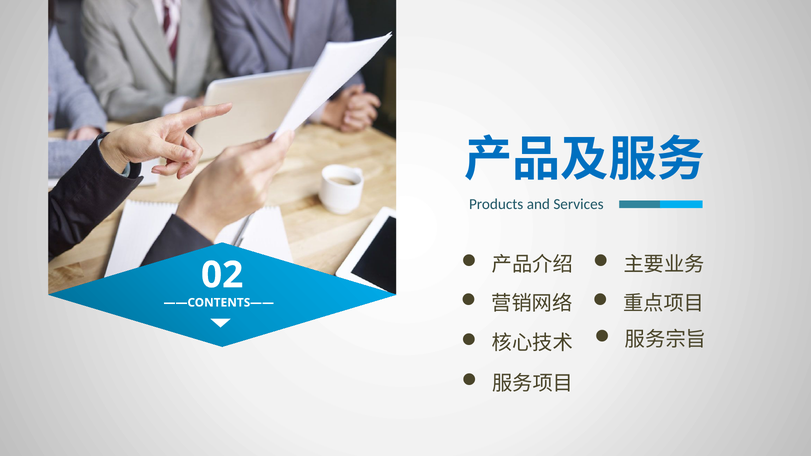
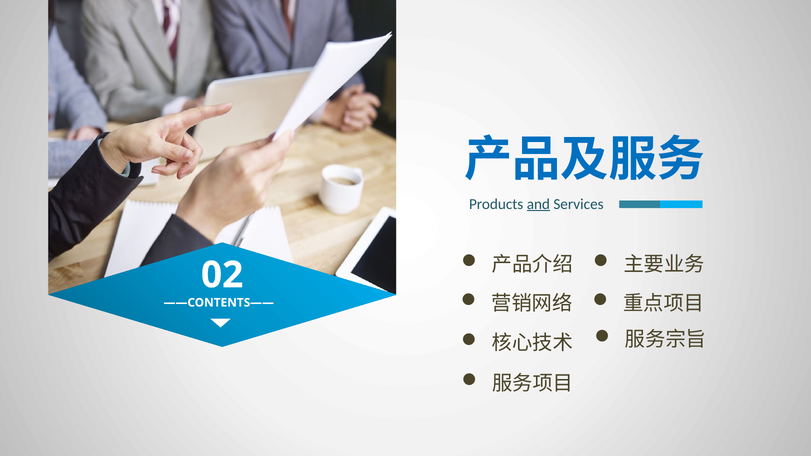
and underline: none -> present
